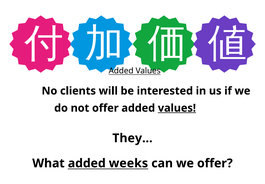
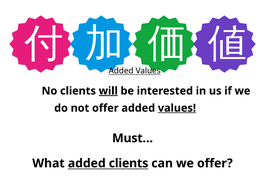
will underline: none -> present
They…: They… -> Must…
added weeks: weeks -> clients
